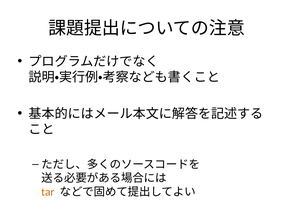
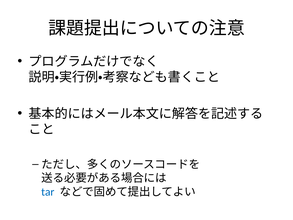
tar colour: orange -> blue
